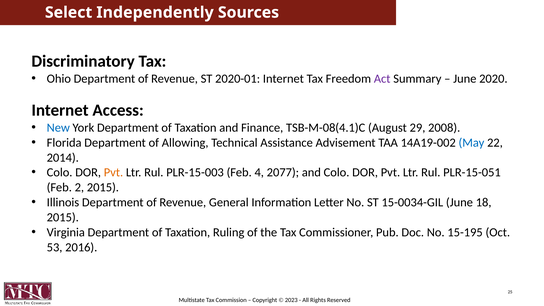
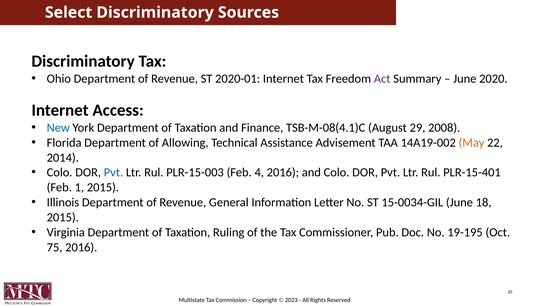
Select Independently: Independently -> Discriminatory
May colour: blue -> orange
Pvt at (113, 173) colour: orange -> blue
4 2077: 2077 -> 2016
PLR-15-051: PLR-15-051 -> PLR-15-401
2: 2 -> 1
15-195: 15-195 -> 19-195
53: 53 -> 75
